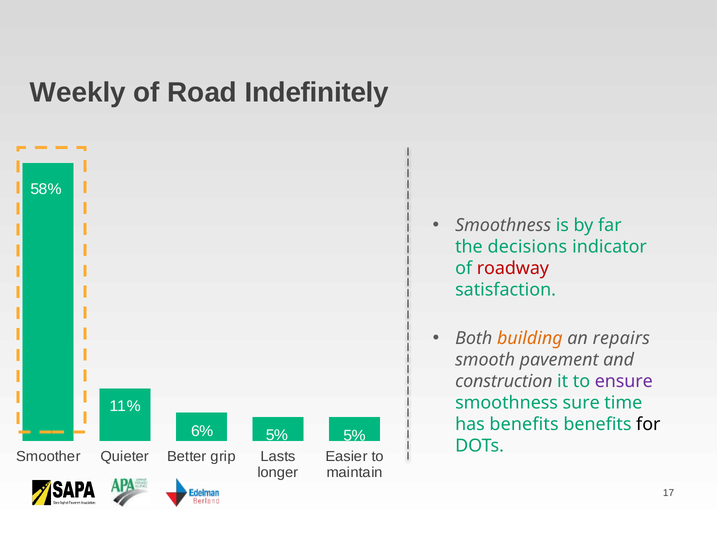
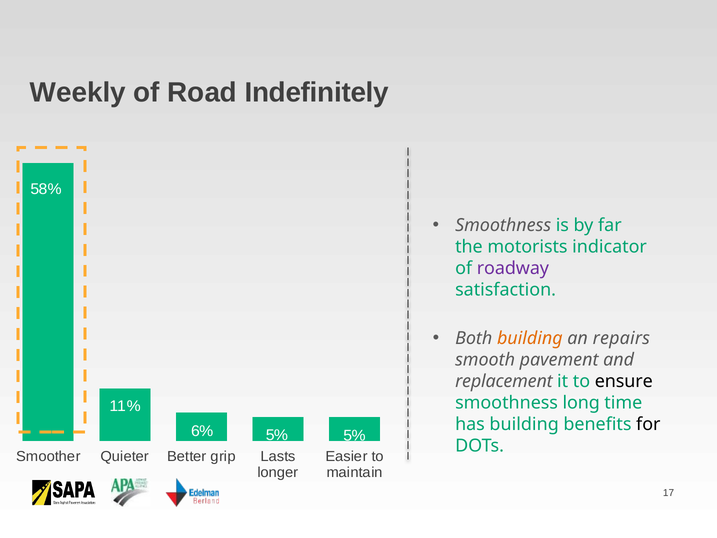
decisions: decisions -> motorists
roadway colour: red -> purple
construction: construction -> replacement
ensure colour: purple -> black
sure: sure -> long
has benefits: benefits -> building
